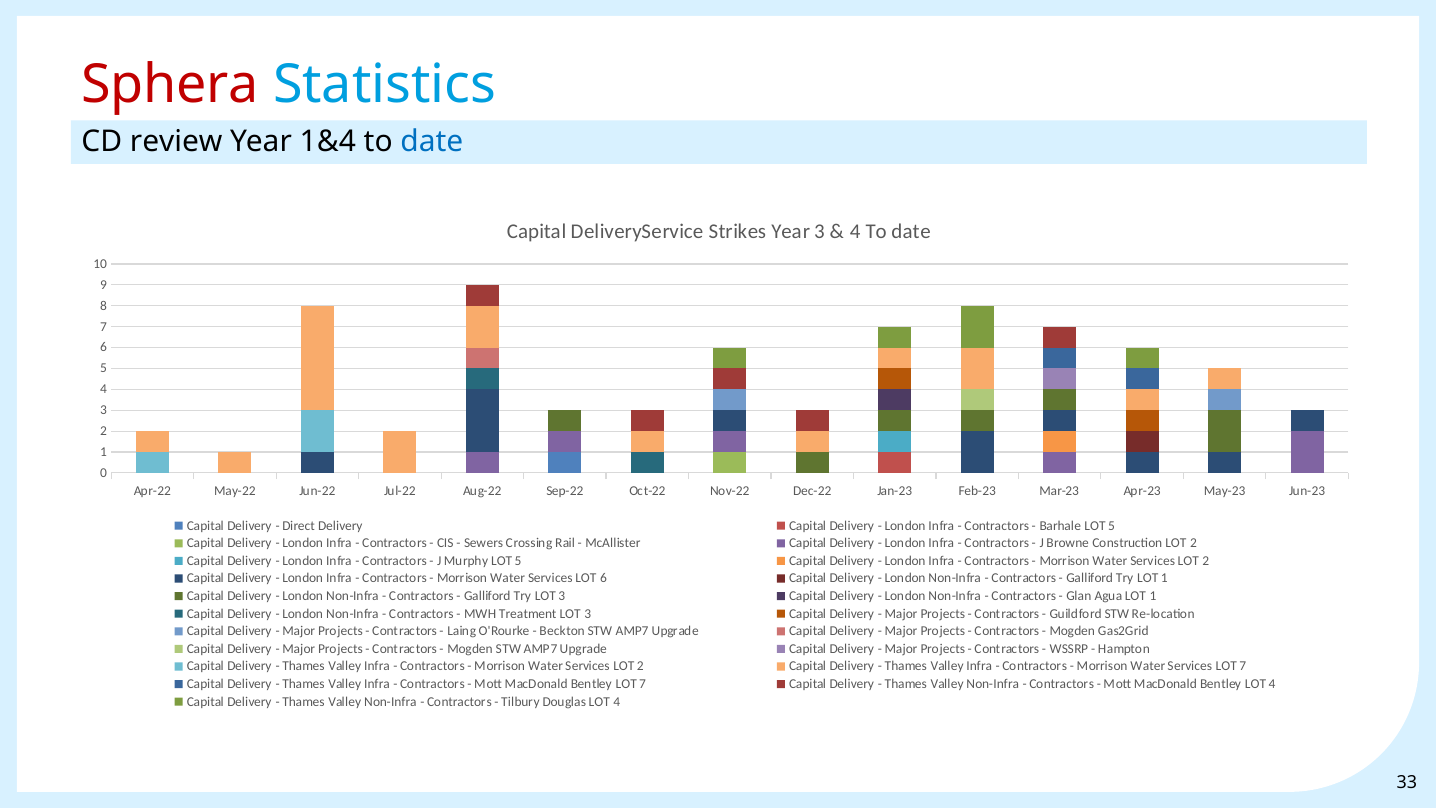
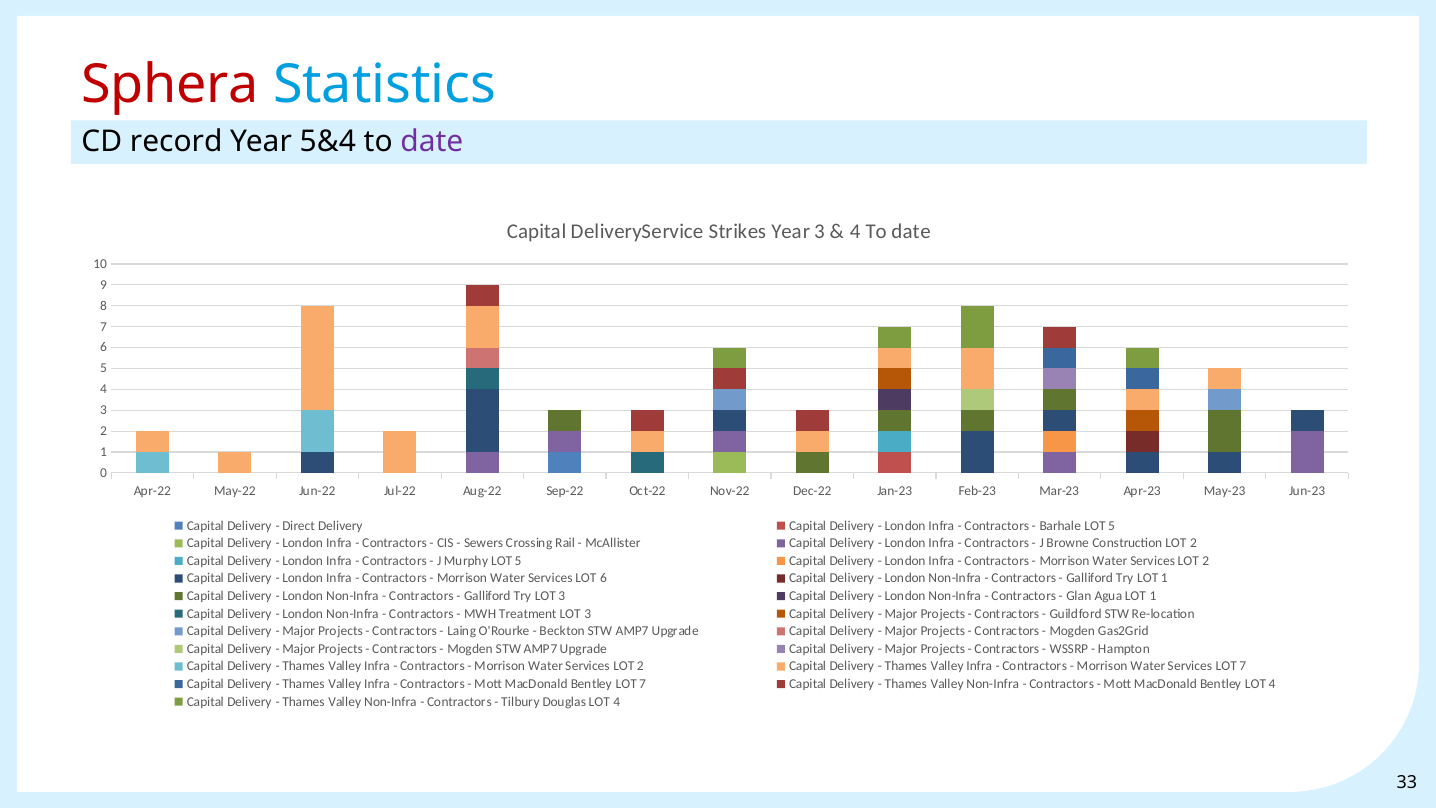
review: review -> record
1&4: 1&4 -> 5&4
date at (432, 142) colour: blue -> purple
